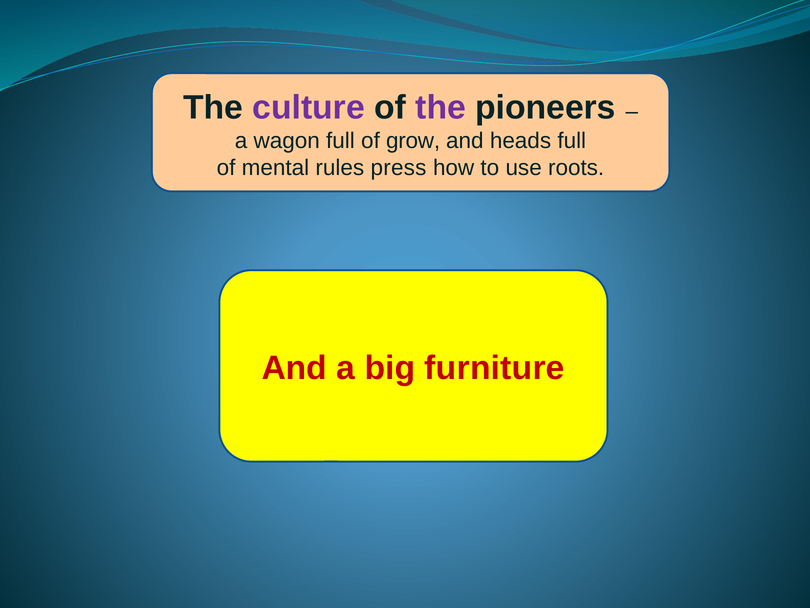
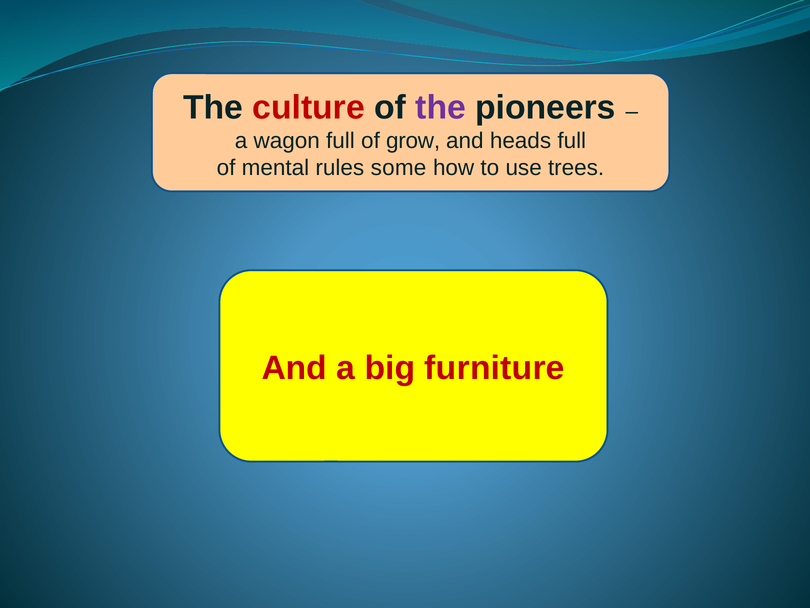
culture colour: purple -> red
press: press -> some
roots: roots -> trees
